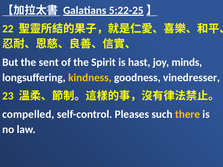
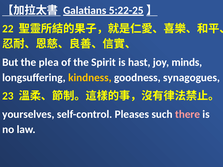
sent: sent -> plea
vinedresser: vinedresser -> synagogues
compelled: compelled -> yourselves
there colour: yellow -> pink
